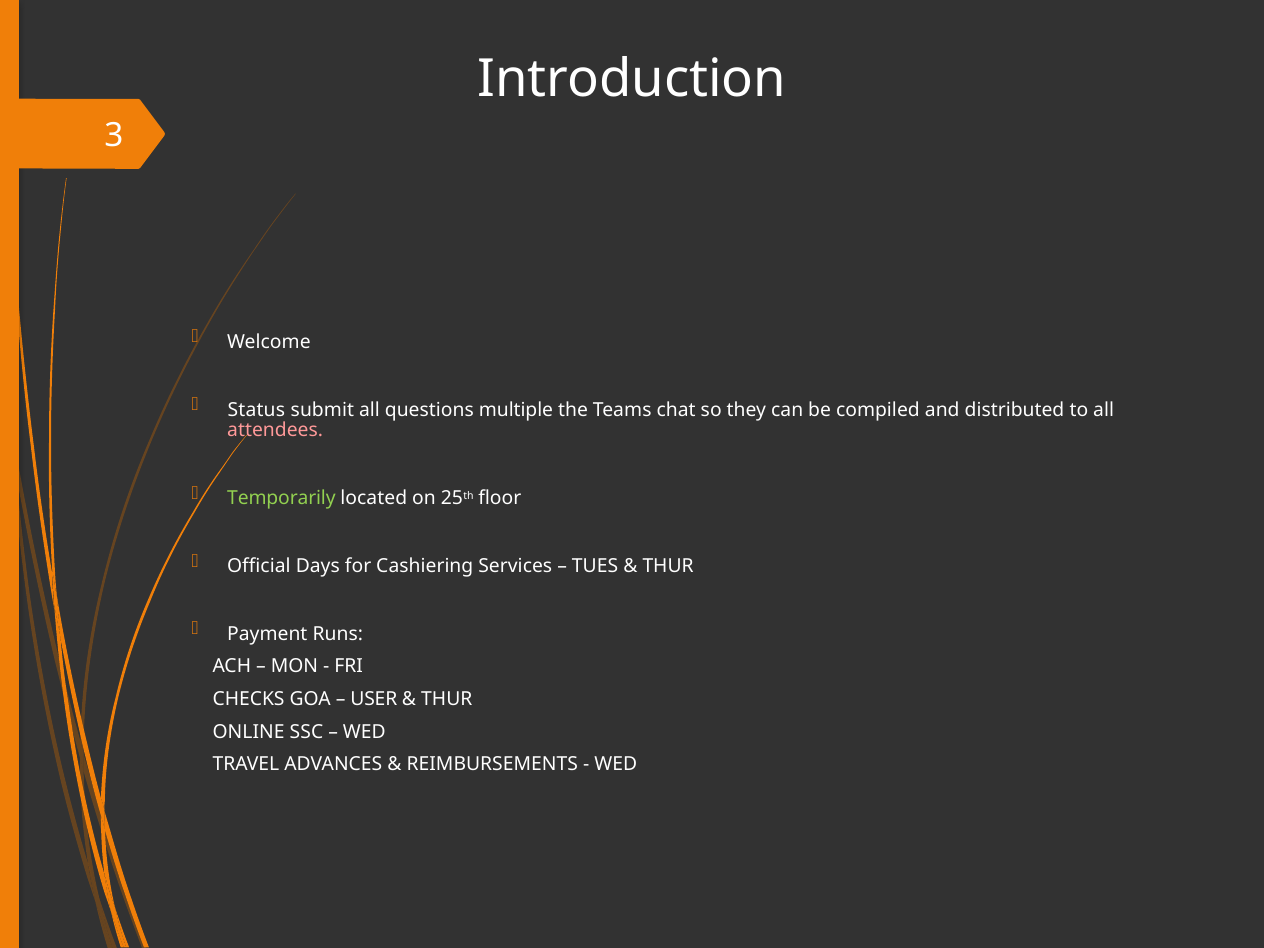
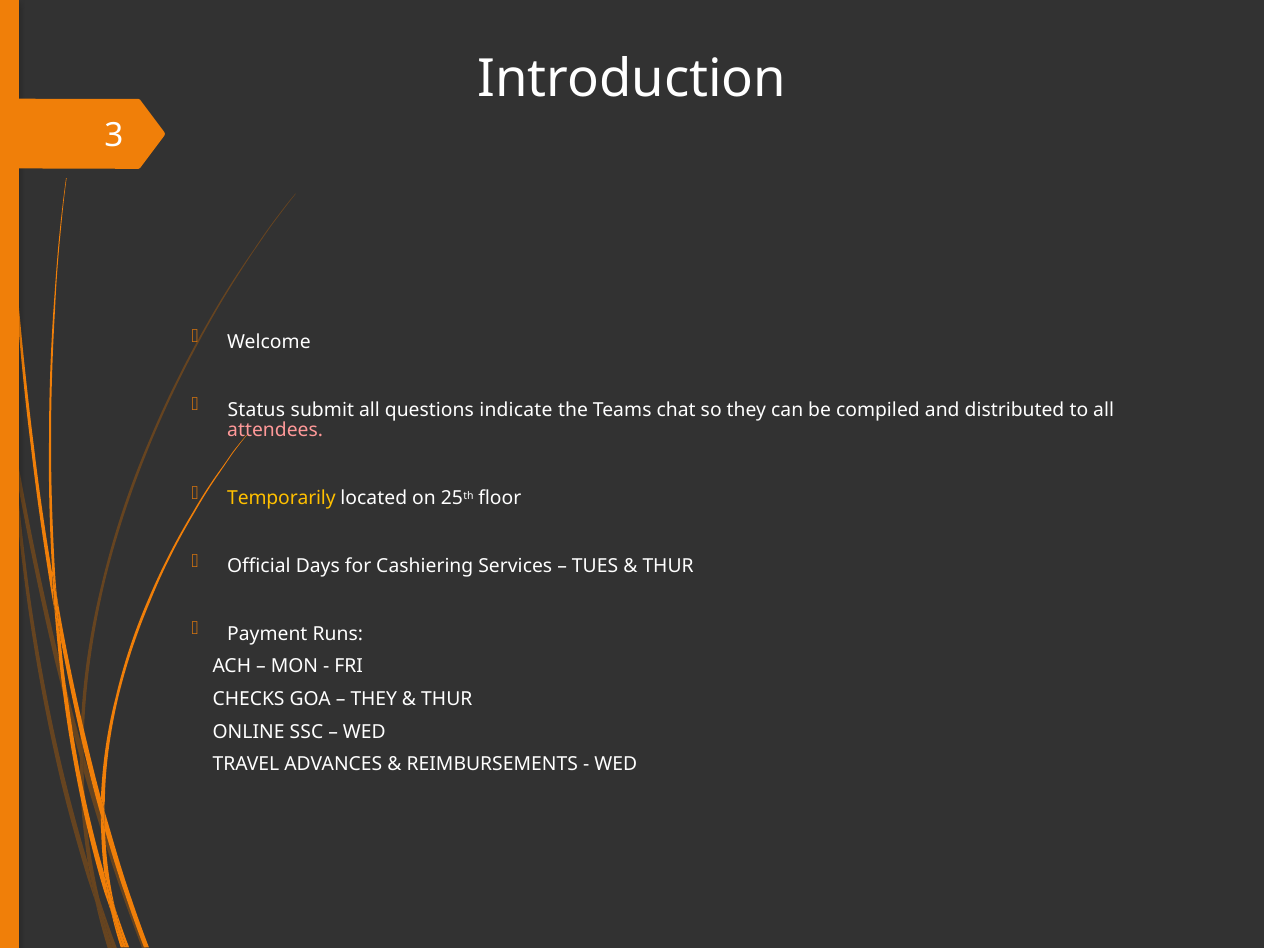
multiple: multiple -> indicate
Temporarily colour: light green -> yellow
USER at (374, 699): USER -> THEY
